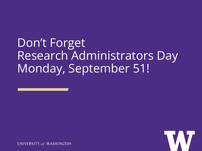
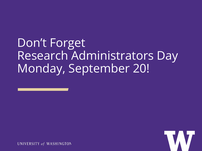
51: 51 -> 20
